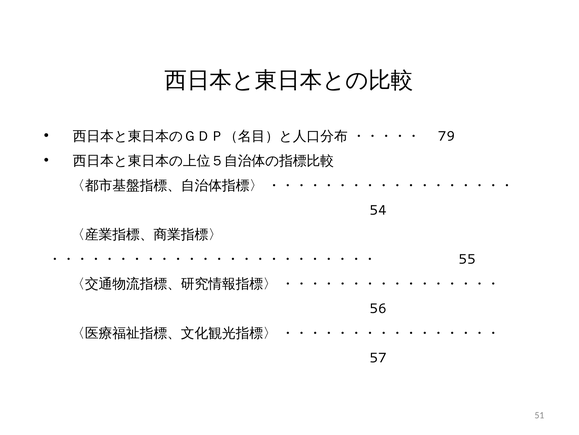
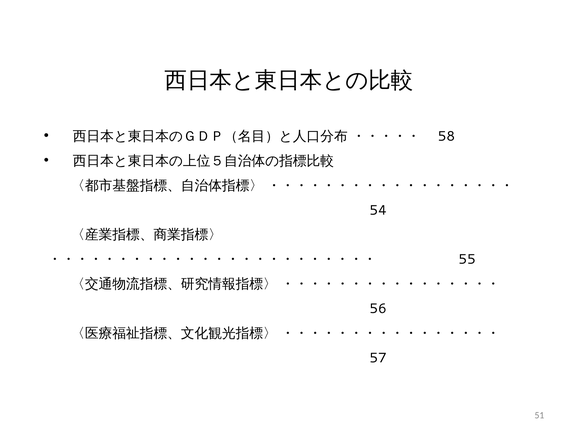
79: 79 -> 58
